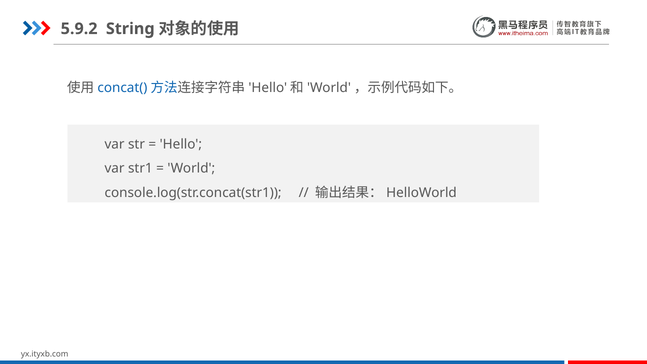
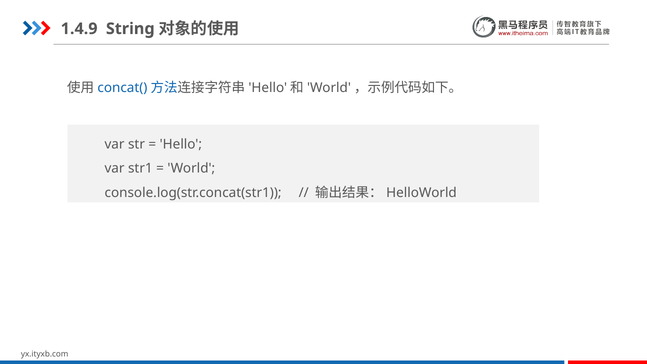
5.9.2: 5.9.2 -> 1.4.9
